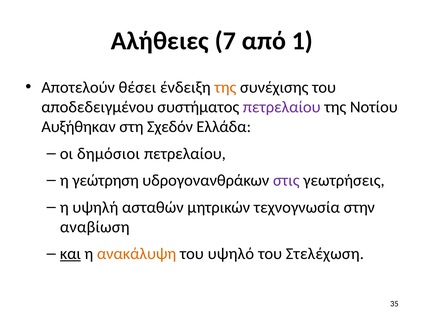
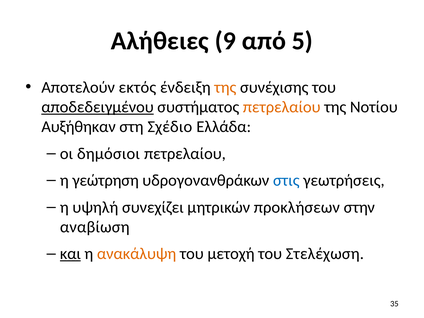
7: 7 -> 9
1: 1 -> 5
θέσει: θέσει -> εκτός
αποδεδειγμένου underline: none -> present
πετρελαίου at (282, 107) colour: purple -> orange
Σχεδόν: Σχεδόν -> Σχέδιο
στις colour: purple -> blue
ασταθών: ασταθών -> συνεχίζει
τεχνογνωσία: τεχνογνωσία -> προκλήσεων
υψηλό: υψηλό -> μετοχή
